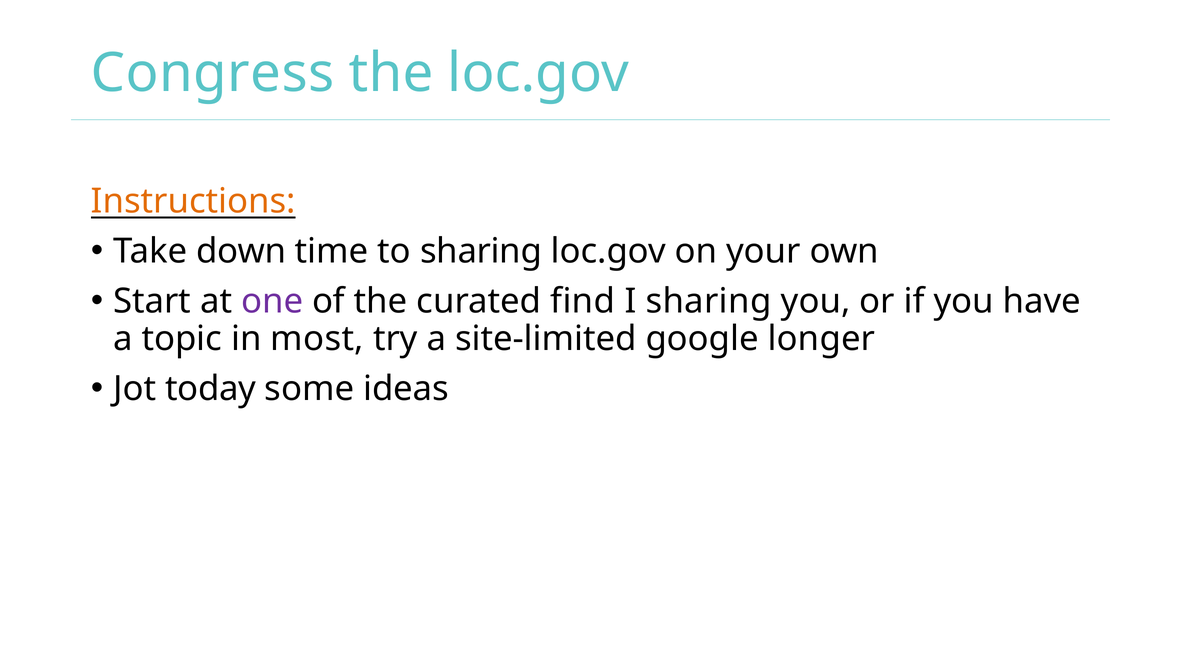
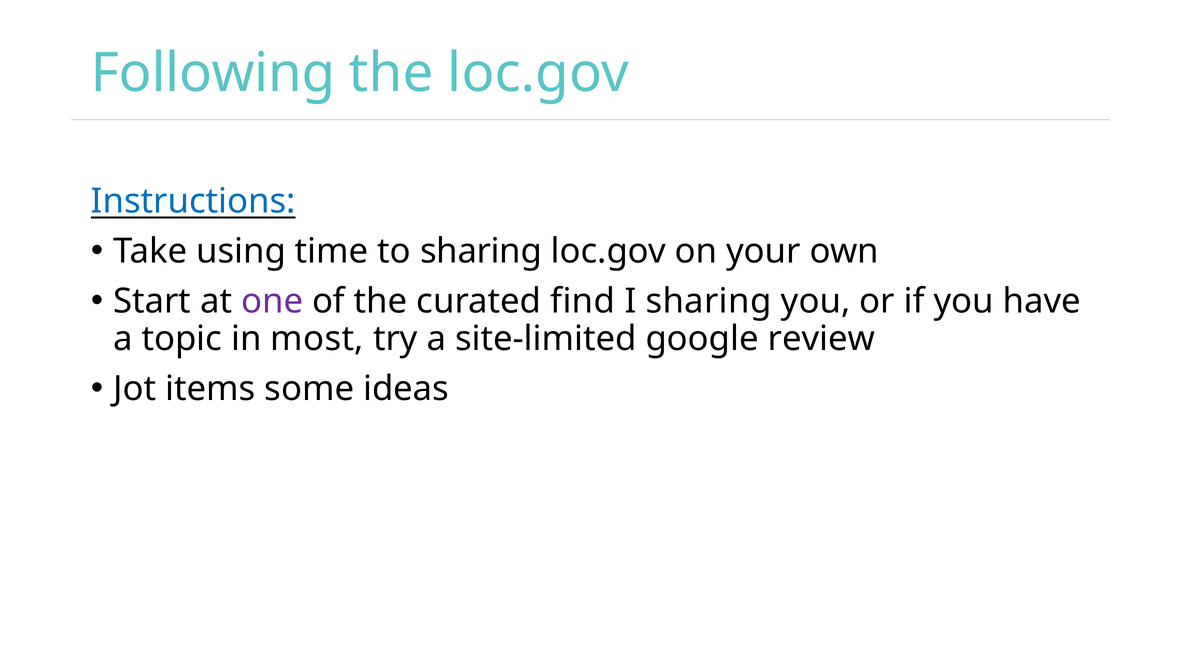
Congress: Congress -> Following
Instructions colour: orange -> blue
down: down -> using
longer: longer -> review
today: today -> items
